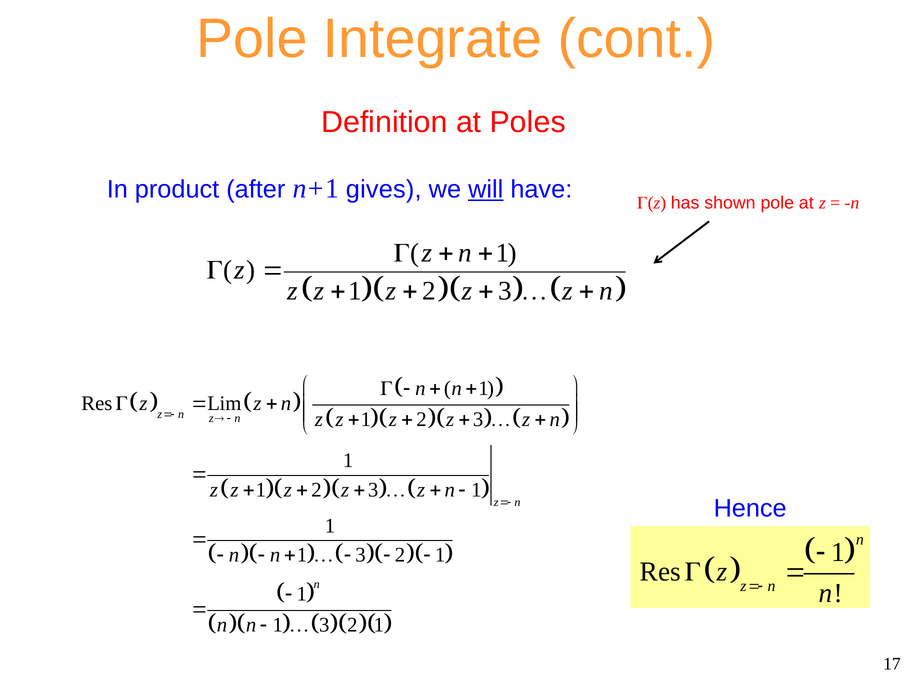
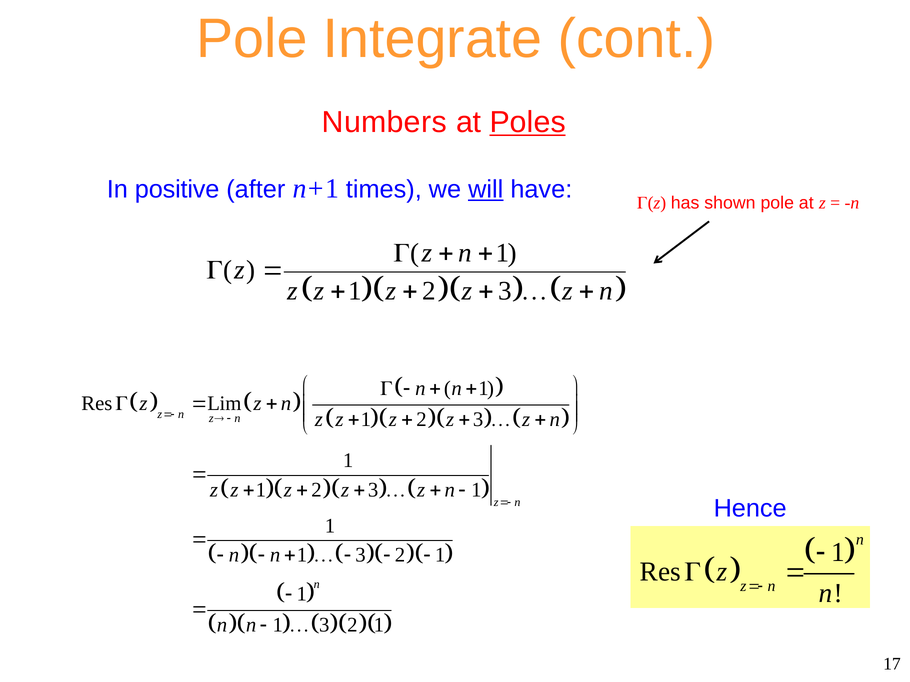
Definition: Definition -> Numbers
Poles underline: none -> present
product: product -> positive
gives: gives -> times
